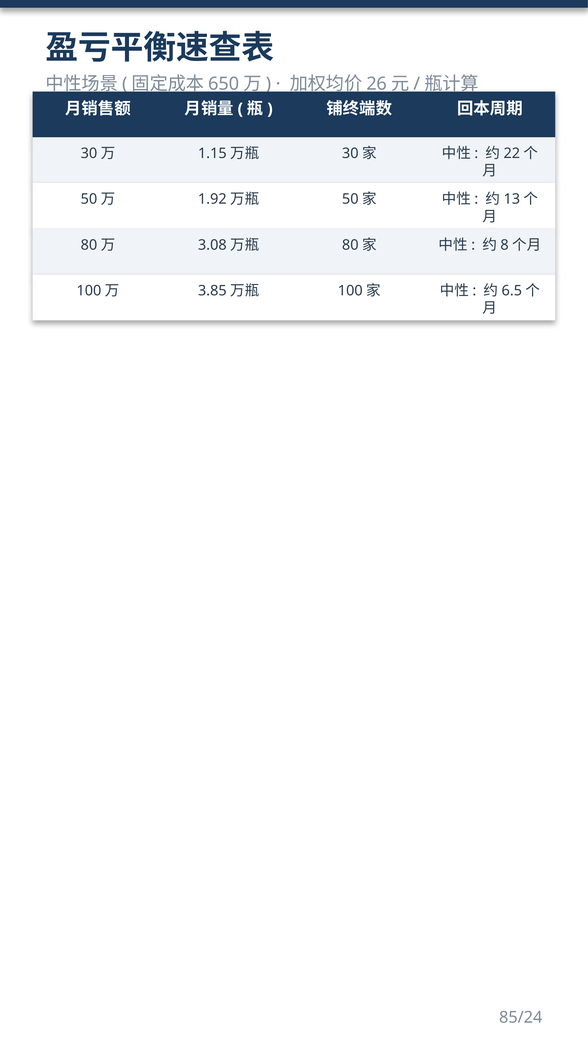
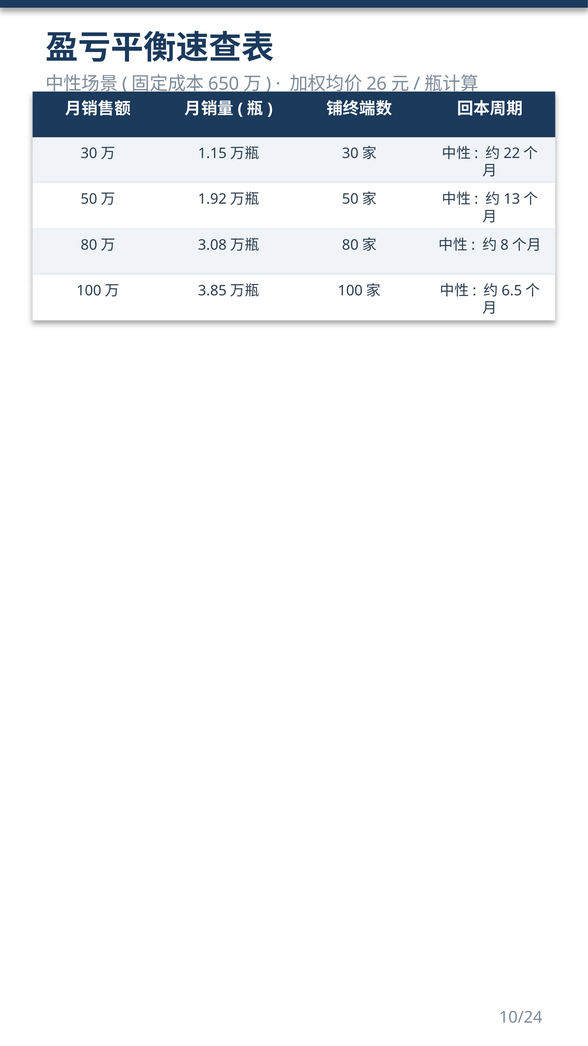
85/24: 85/24 -> 10/24
